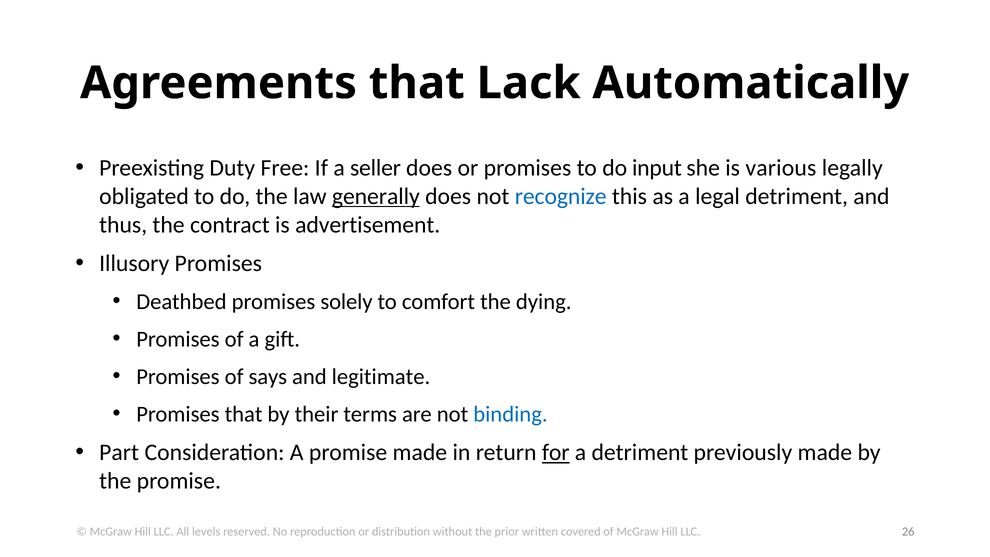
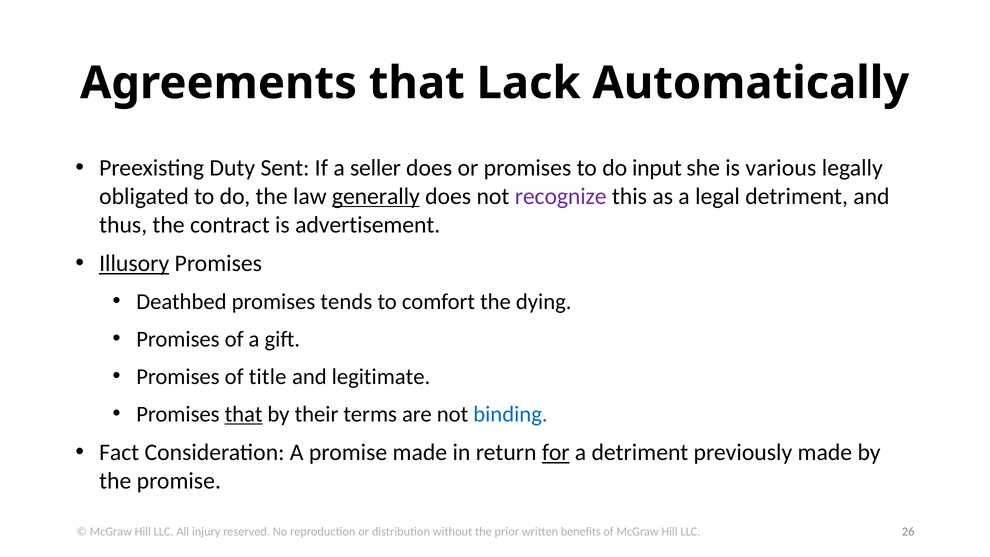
Free: Free -> Sent
recognize colour: blue -> purple
Illusory underline: none -> present
solely: solely -> tends
says: says -> title
that at (244, 414) underline: none -> present
Part: Part -> Fact
levels: levels -> injury
covered: covered -> benefits
